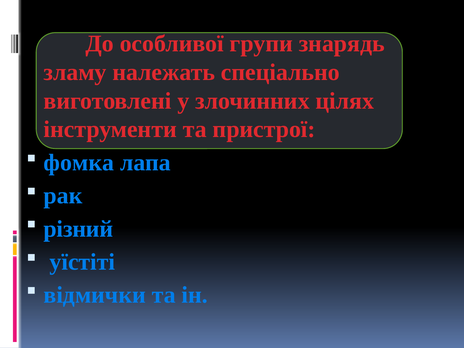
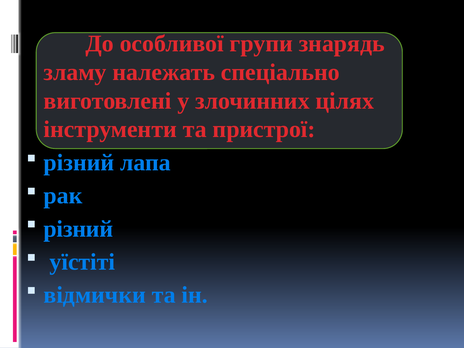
фомка at (79, 163): фомка -> різний
